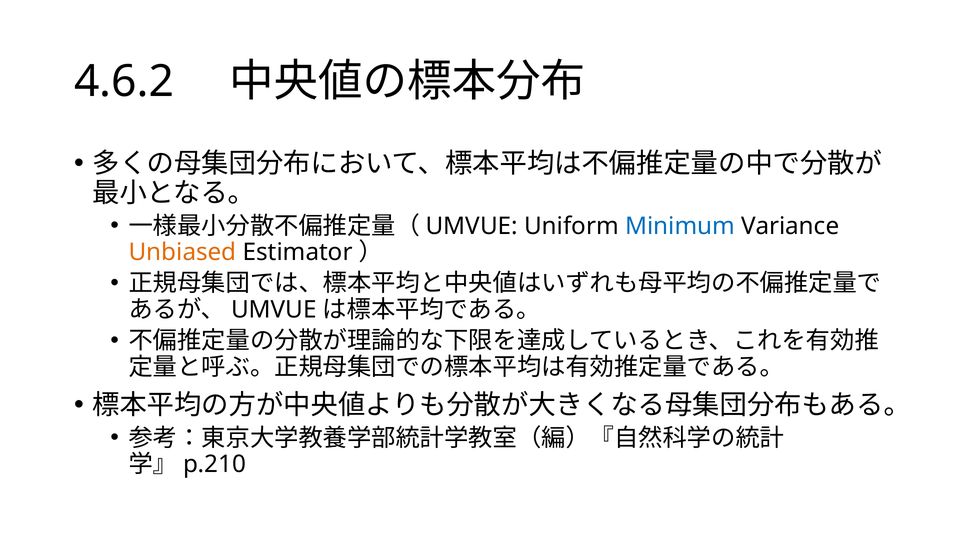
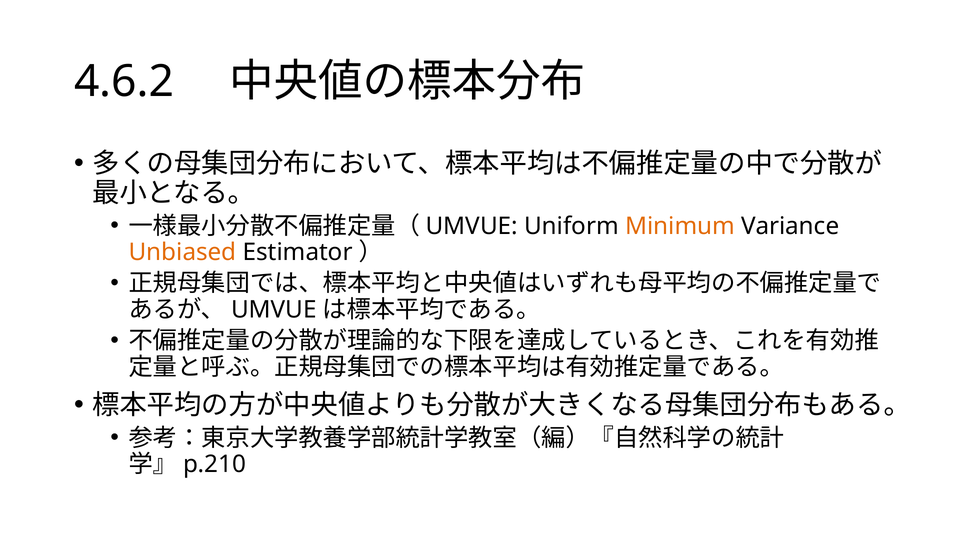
Minimum colour: blue -> orange
